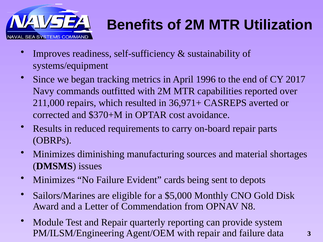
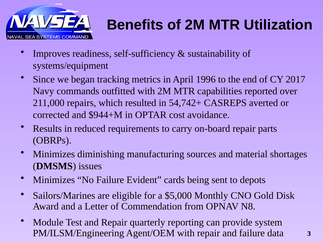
36,971+: 36,971+ -> 54,742+
$370+M: $370+M -> $944+M
